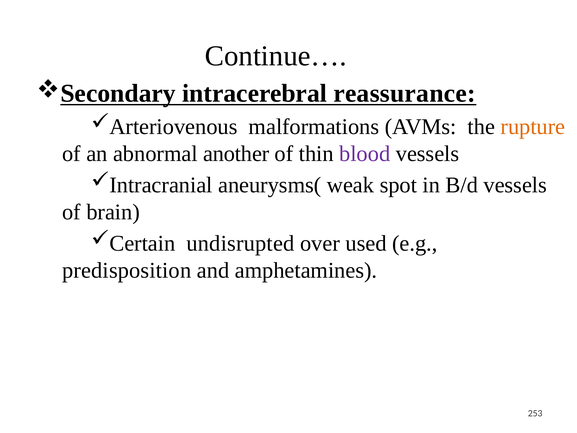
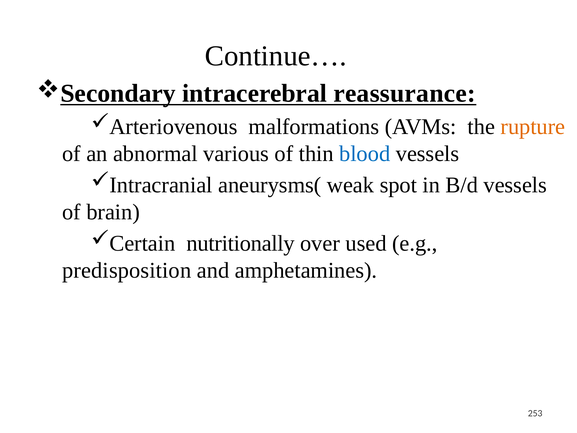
another: another -> various
blood colour: purple -> blue
undisrupted: undisrupted -> nutritionally
